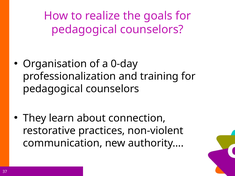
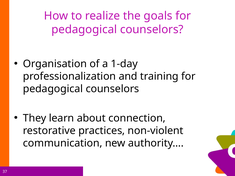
0-day: 0-day -> 1-day
